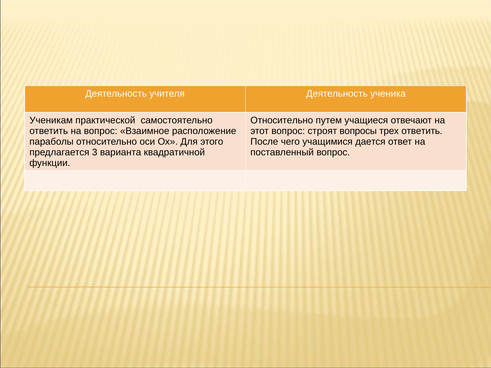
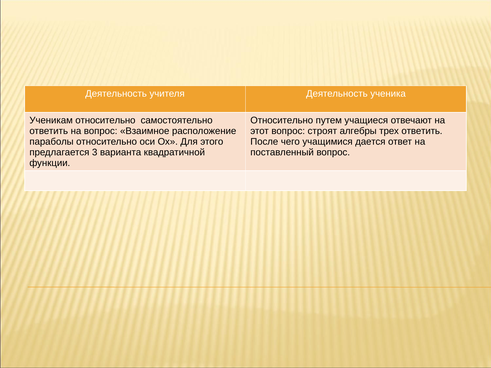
Ученикам практической: практической -> относительно
вопросы: вопросы -> алгебры
